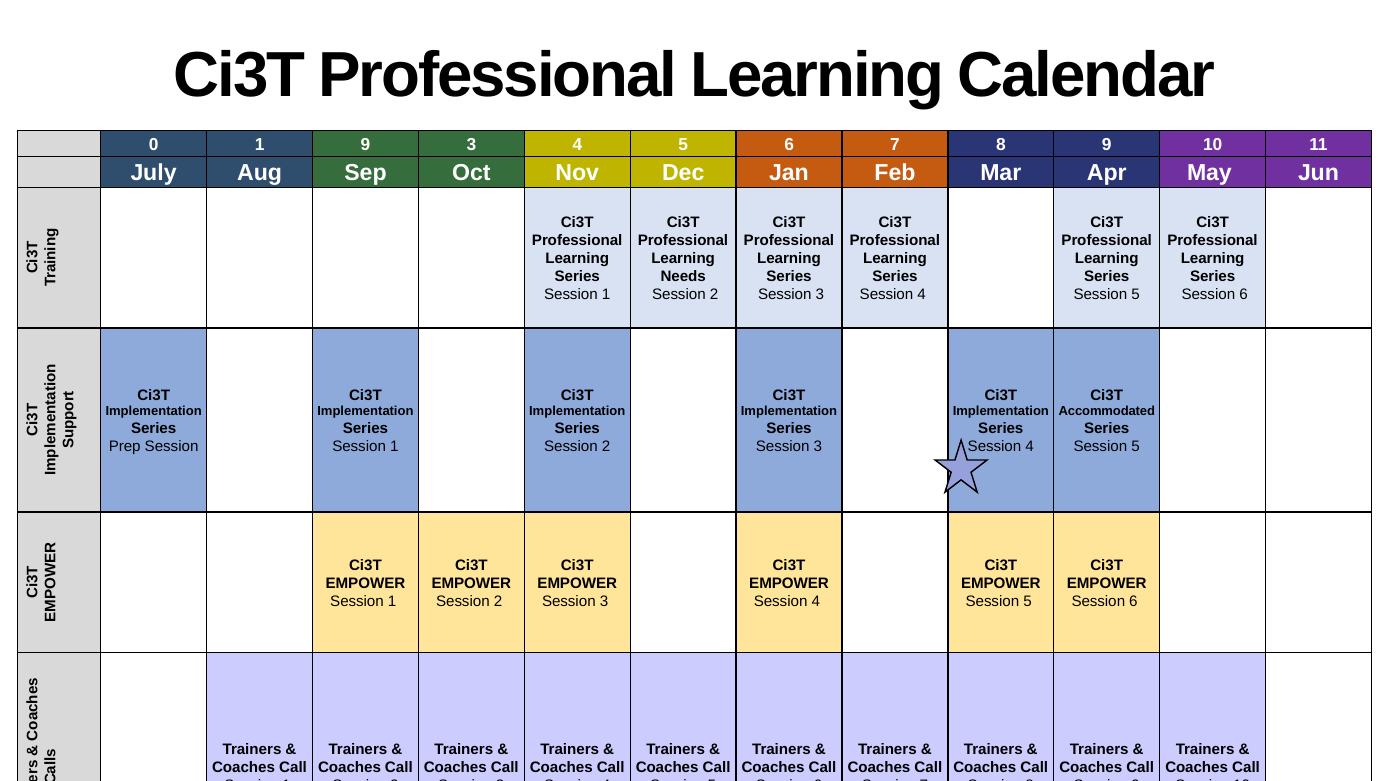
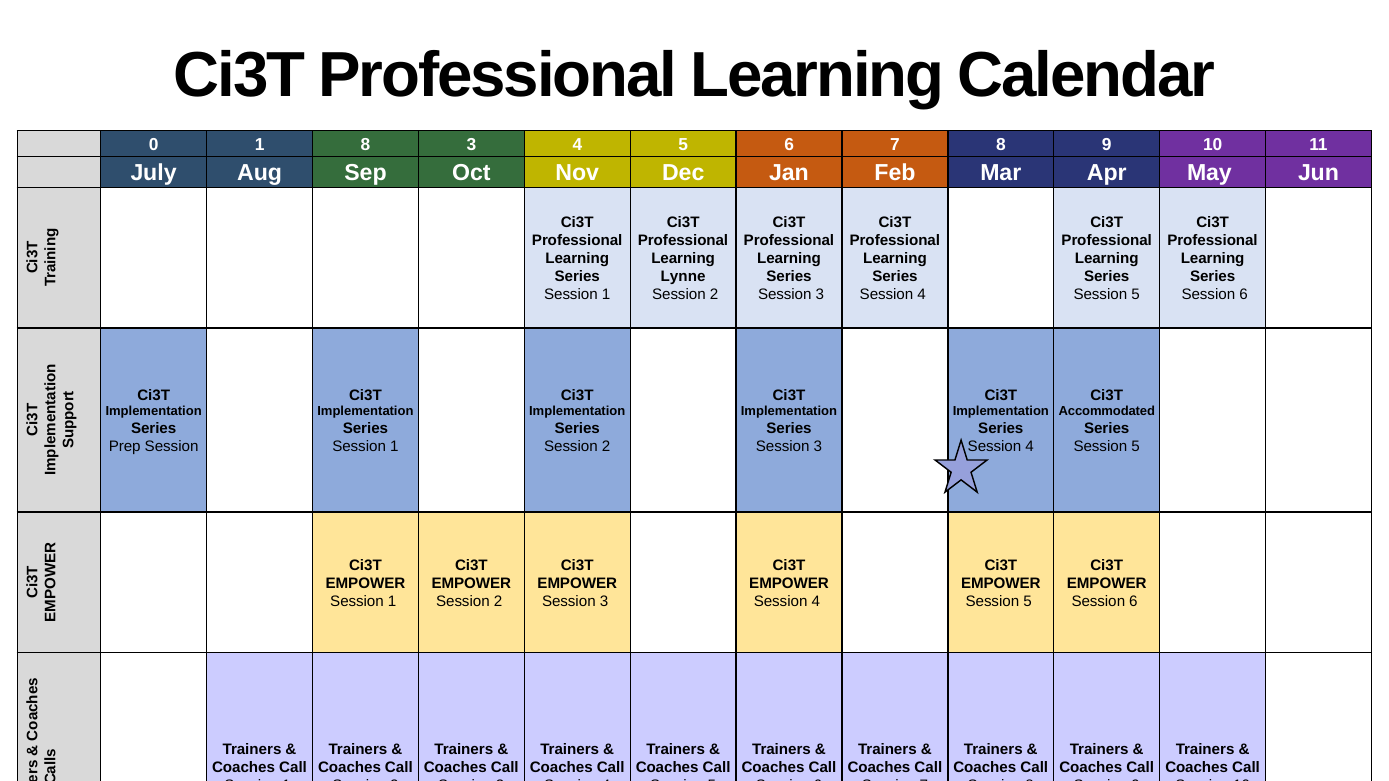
1 9: 9 -> 8
Needs: Needs -> Lynne
